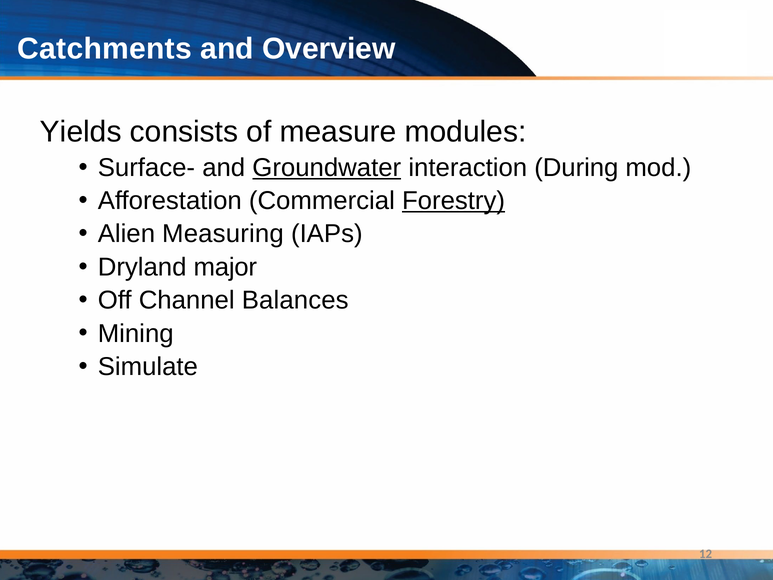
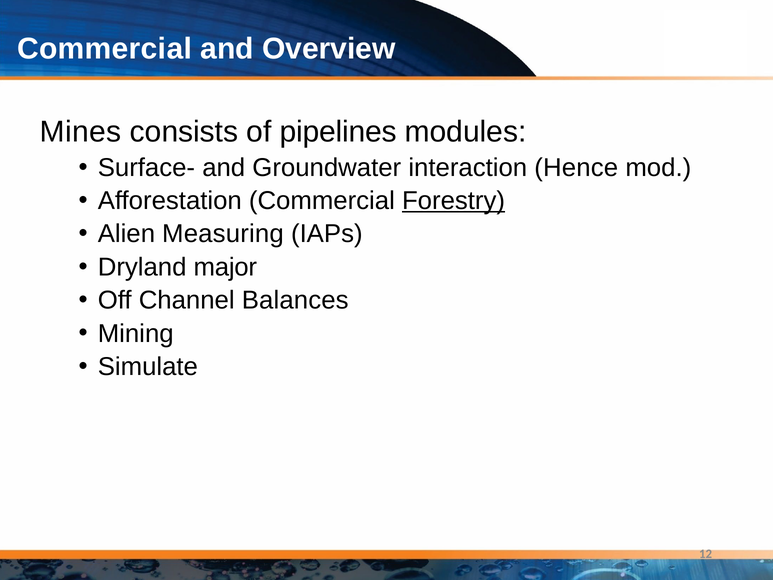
Catchments at (105, 49): Catchments -> Commercial
Yields: Yields -> Mines
measure: measure -> pipelines
Groundwater underline: present -> none
During: During -> Hence
